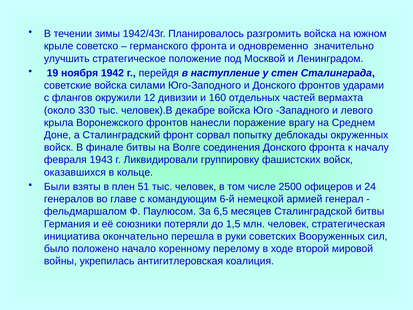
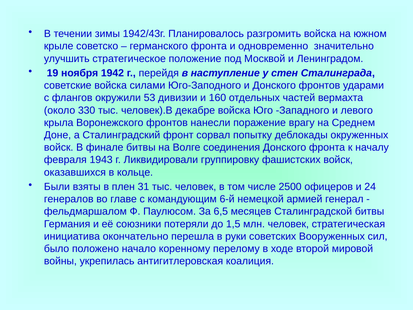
12: 12 -> 53
51: 51 -> 31
